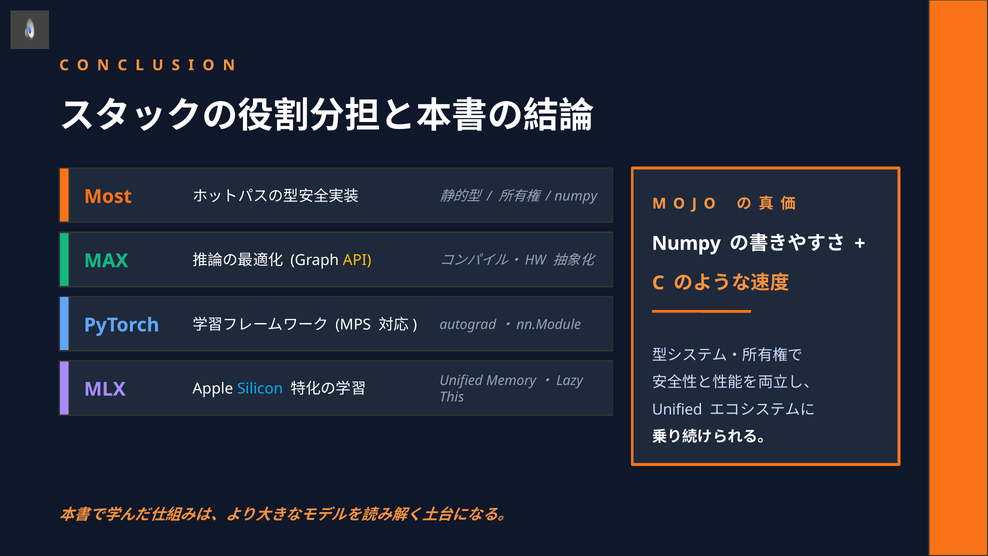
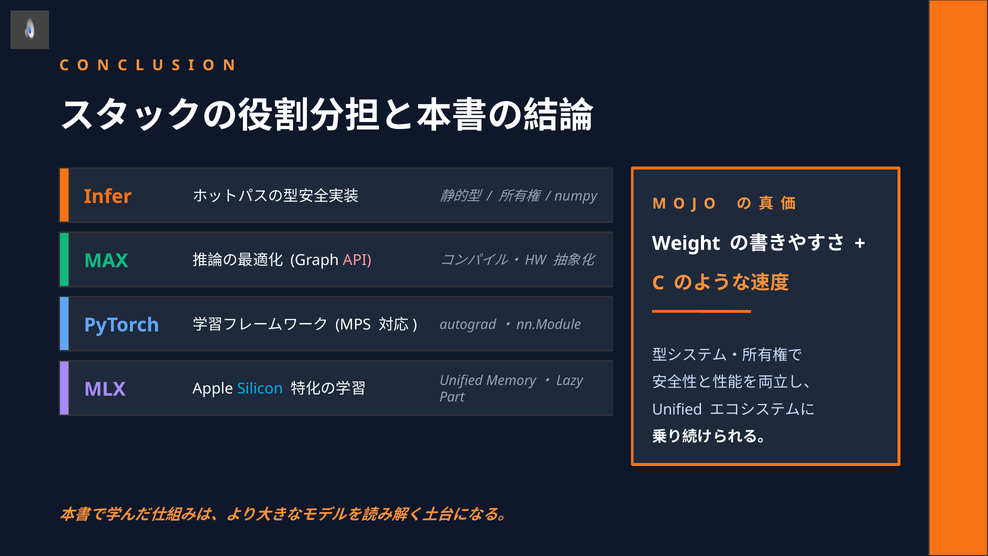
Most: Most -> Infer
Numpy at (686, 243): Numpy -> Weight
API colour: yellow -> pink
This: This -> Part
